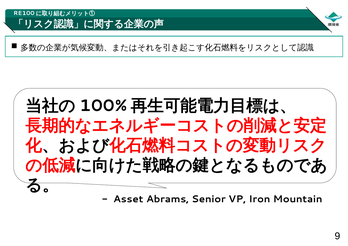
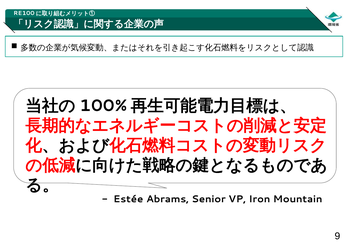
Asset: Asset -> Estée
